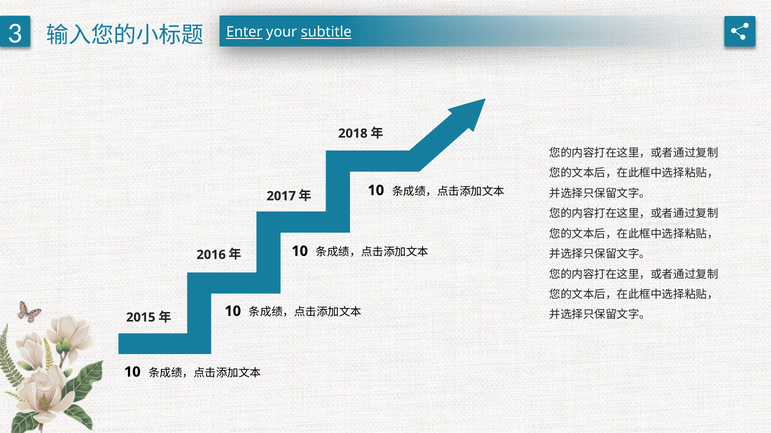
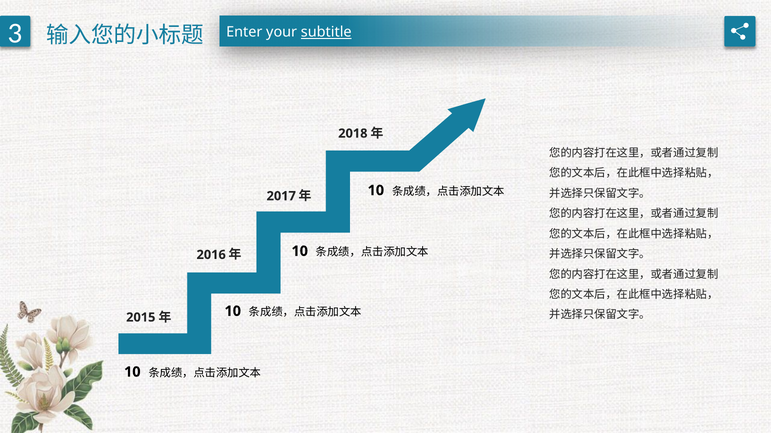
Enter underline: present -> none
